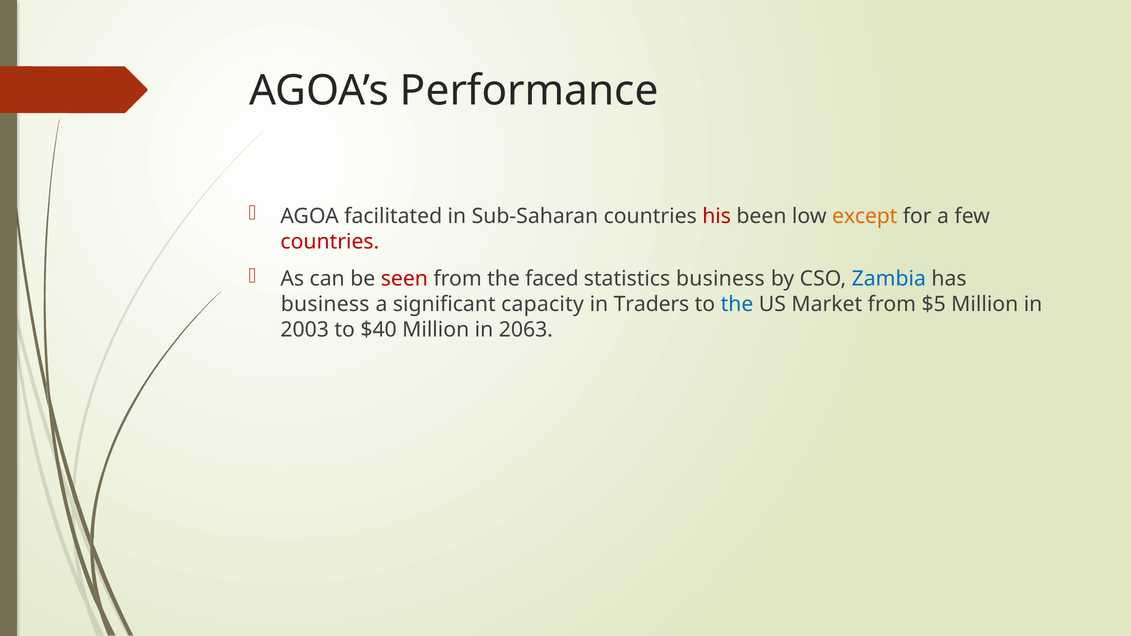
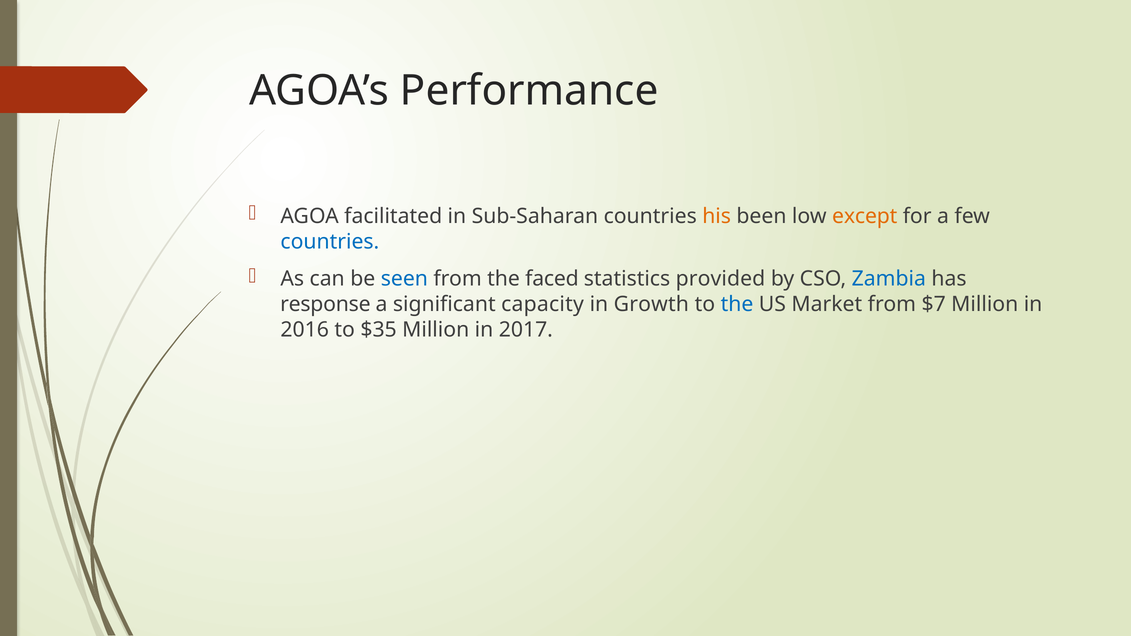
his colour: red -> orange
countries at (330, 242) colour: red -> blue
seen colour: red -> blue
statistics business: business -> provided
business at (325, 305): business -> response
Traders: Traders -> Growth
$5: $5 -> $7
2003: 2003 -> 2016
$40: $40 -> $35
2063: 2063 -> 2017
